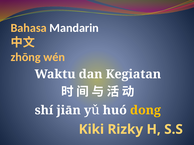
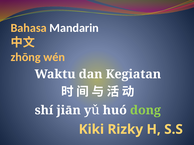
dong colour: yellow -> light green
